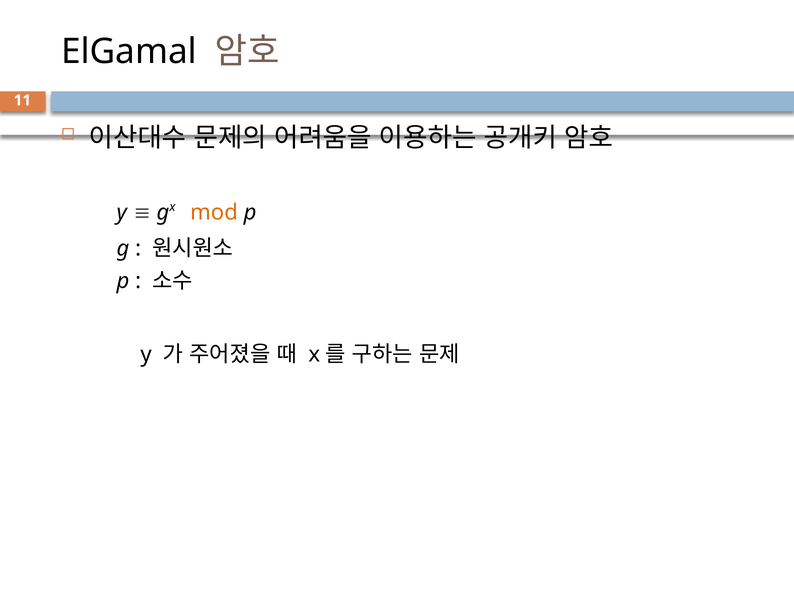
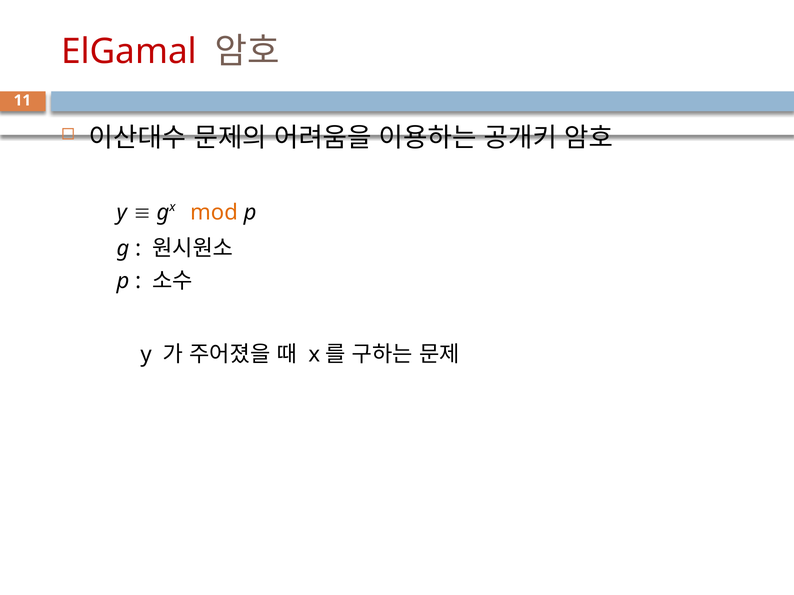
ElGamal colour: black -> red
